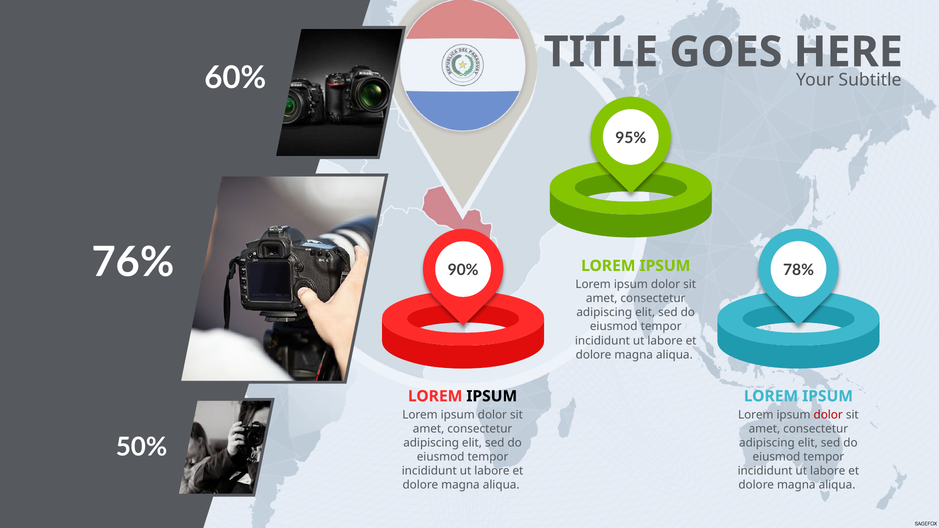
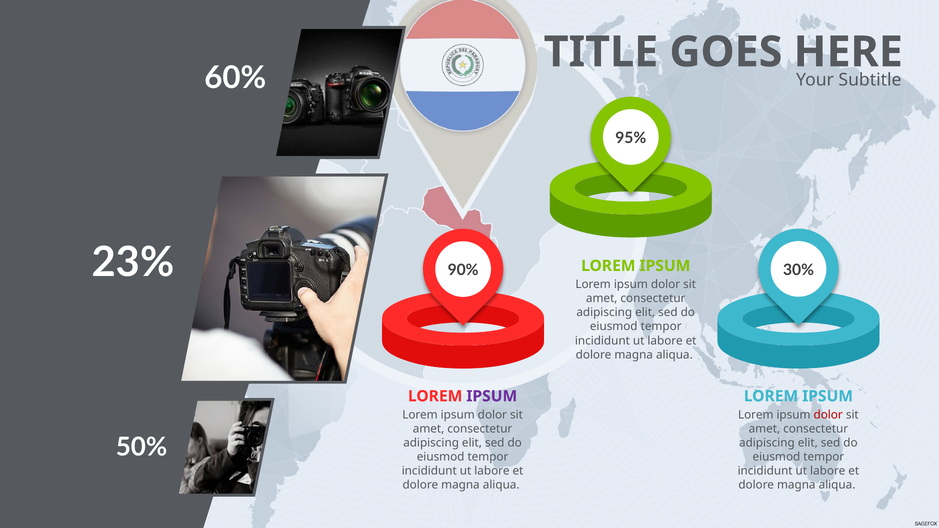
76%: 76% -> 23%
78%: 78% -> 30%
IPSUM at (492, 396) colour: black -> purple
